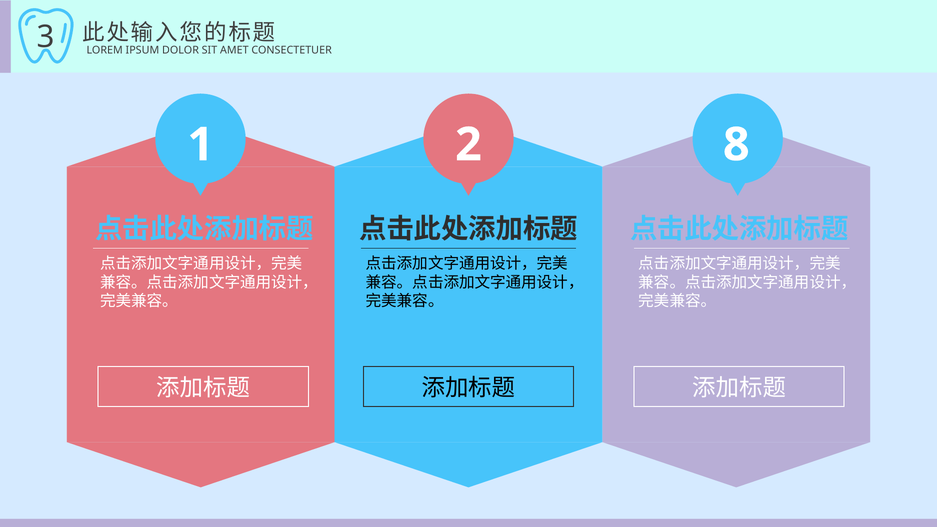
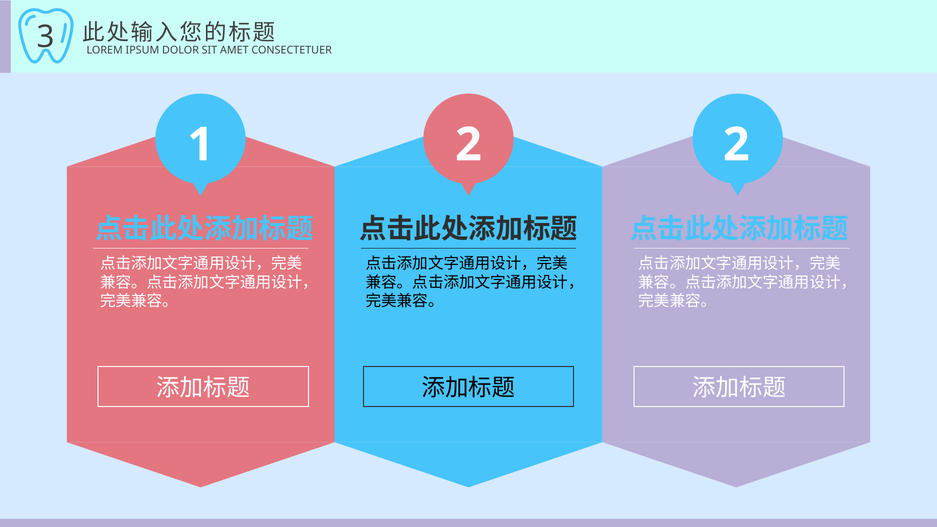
2 8: 8 -> 2
